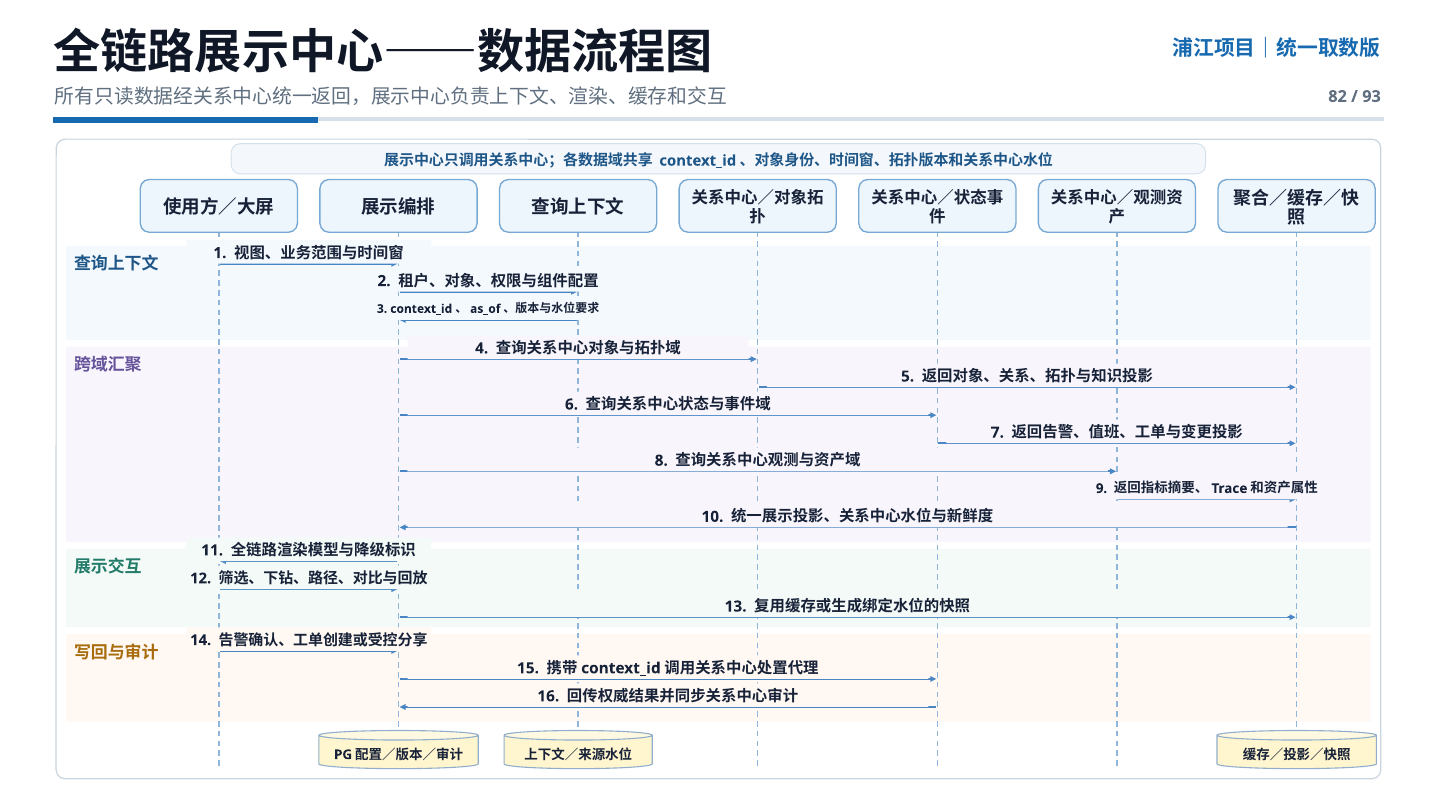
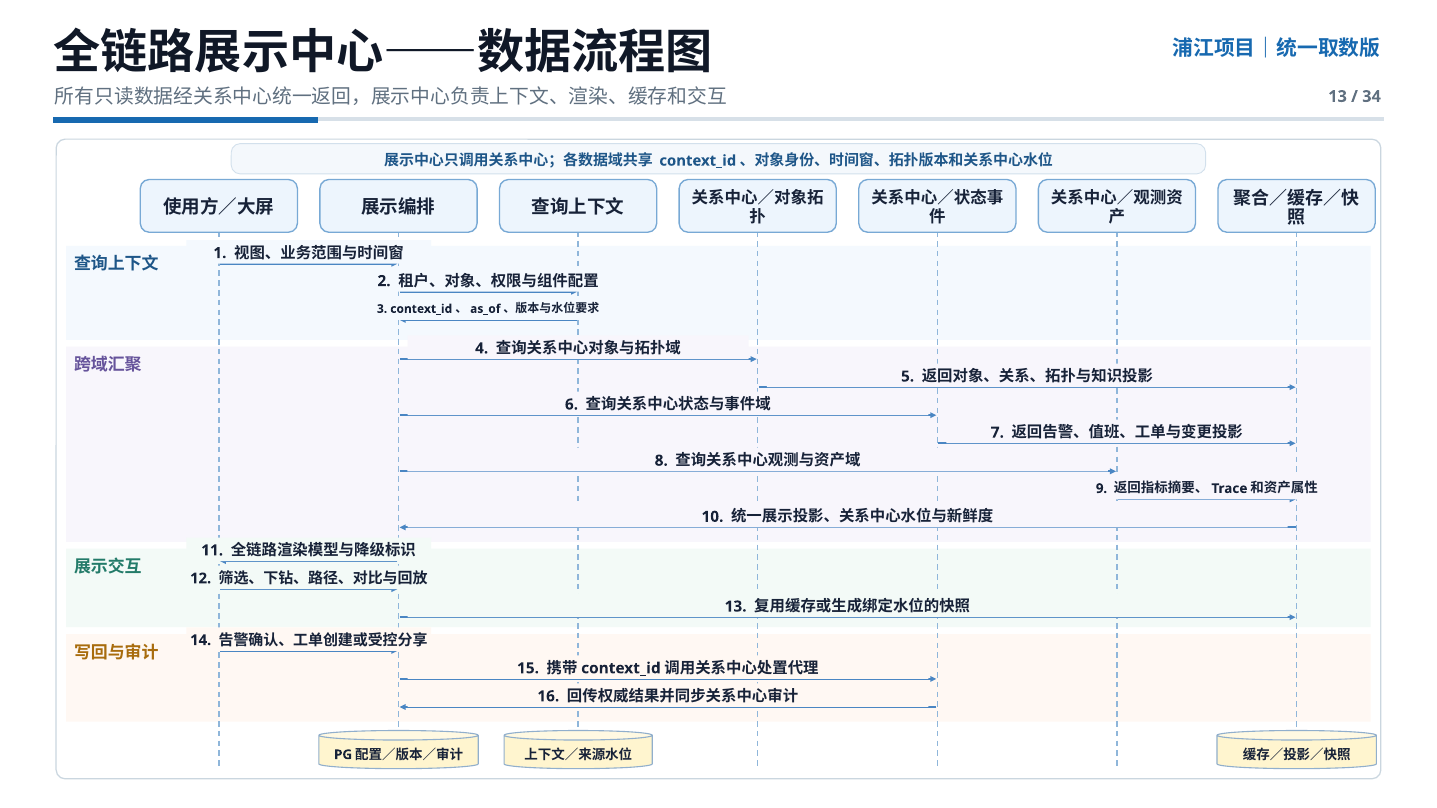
82 at (1338, 97): 82 -> 13
93: 93 -> 34
